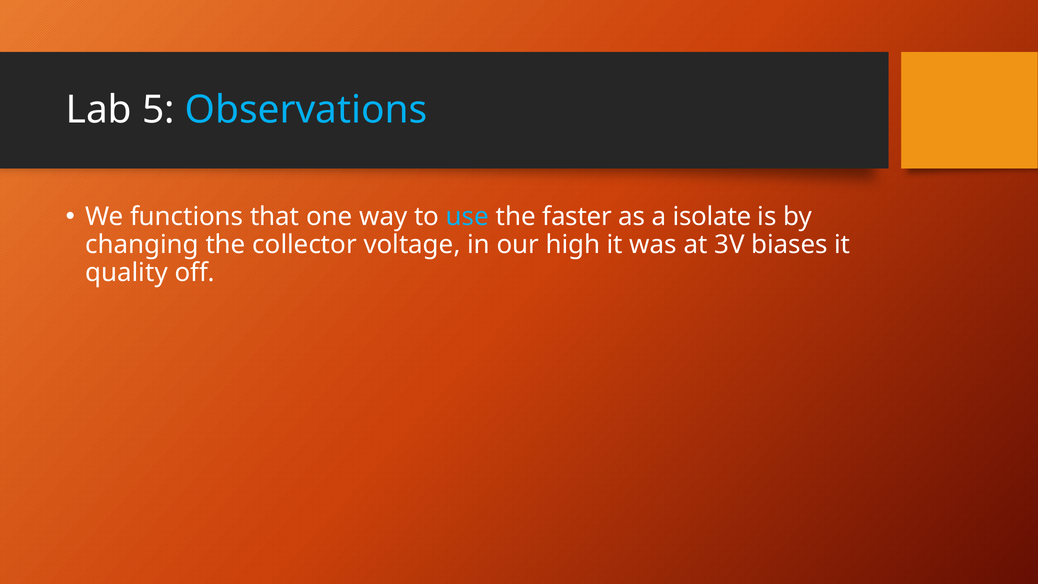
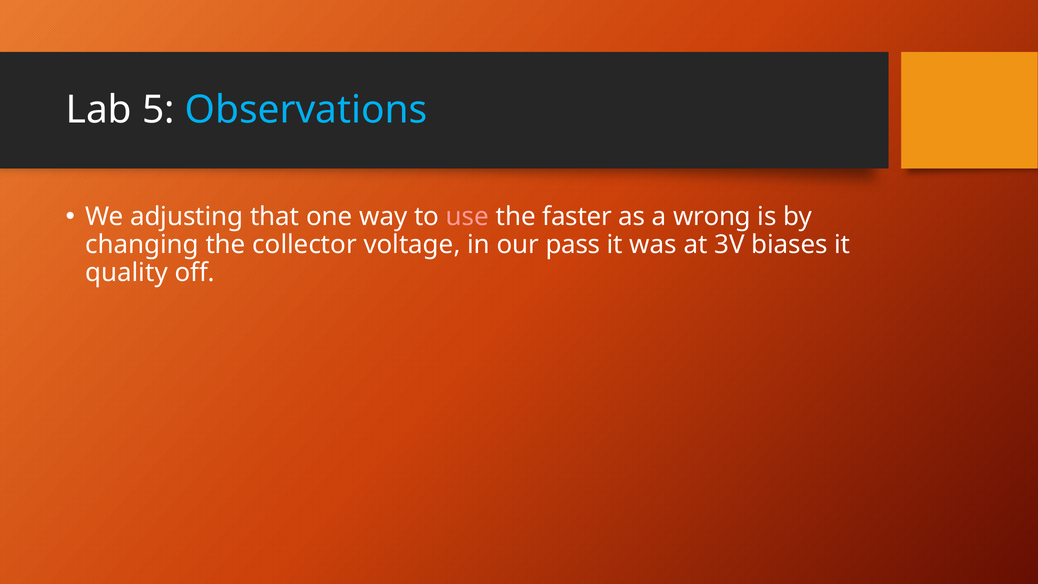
functions: functions -> adjusting
use colour: light blue -> pink
isolate: isolate -> wrong
high: high -> pass
